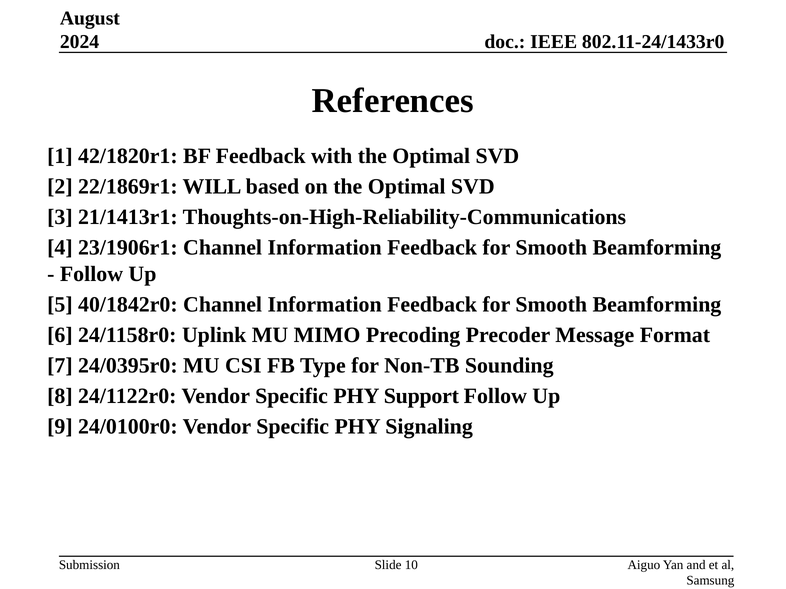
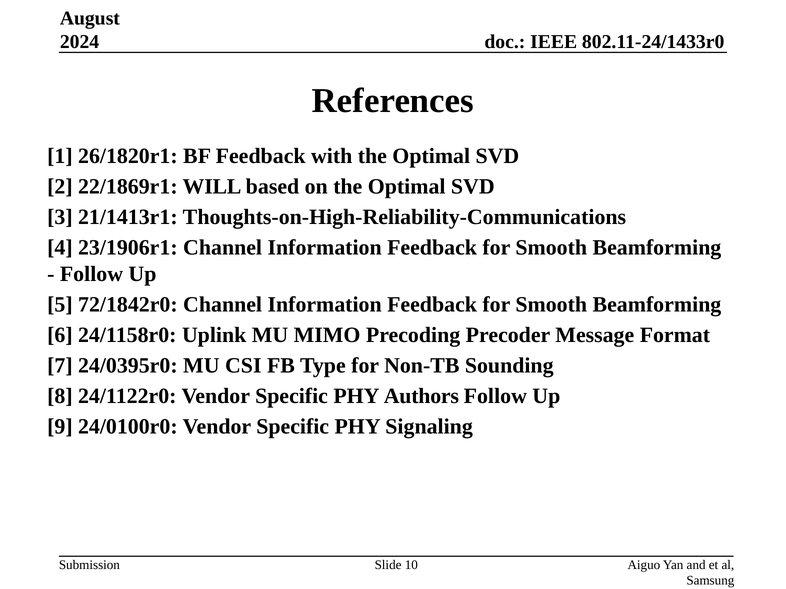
42/1820r1: 42/1820r1 -> 26/1820r1
40/1842r0: 40/1842r0 -> 72/1842r0
Support: Support -> Authors
